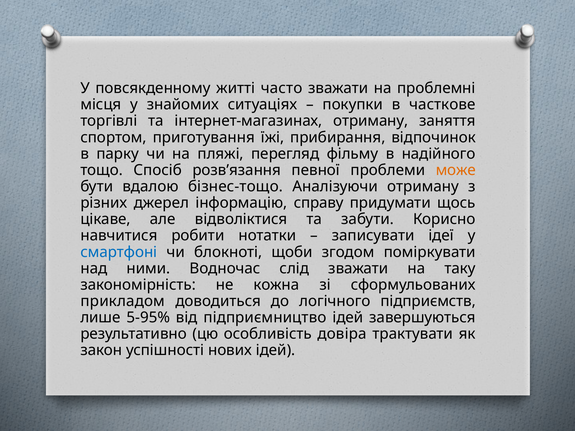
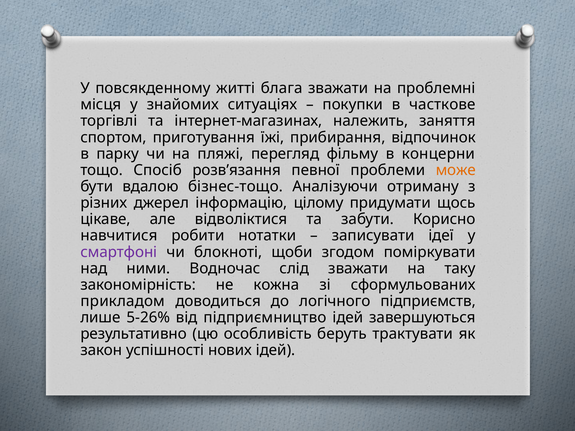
часто: часто -> блага
інтернет-магазинах отриману: отриману -> належить
надійного: надійного -> концерни
справу: справу -> цілому
смартфоні colour: blue -> purple
5-95%: 5-95% -> 5-26%
довіра: довіра -> беруть
